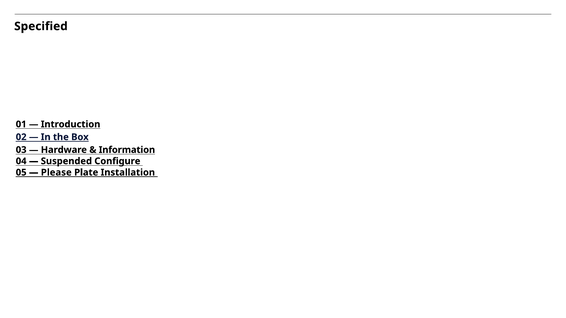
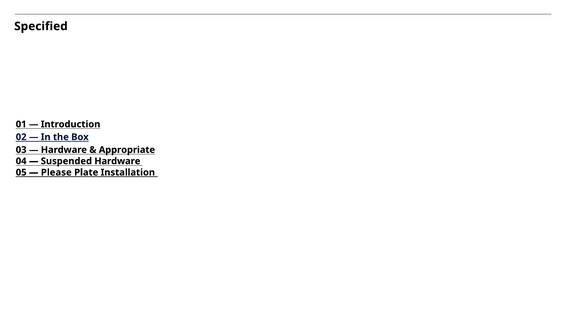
Information: Information -> Appropriate
Suspended Configure: Configure -> Hardware
